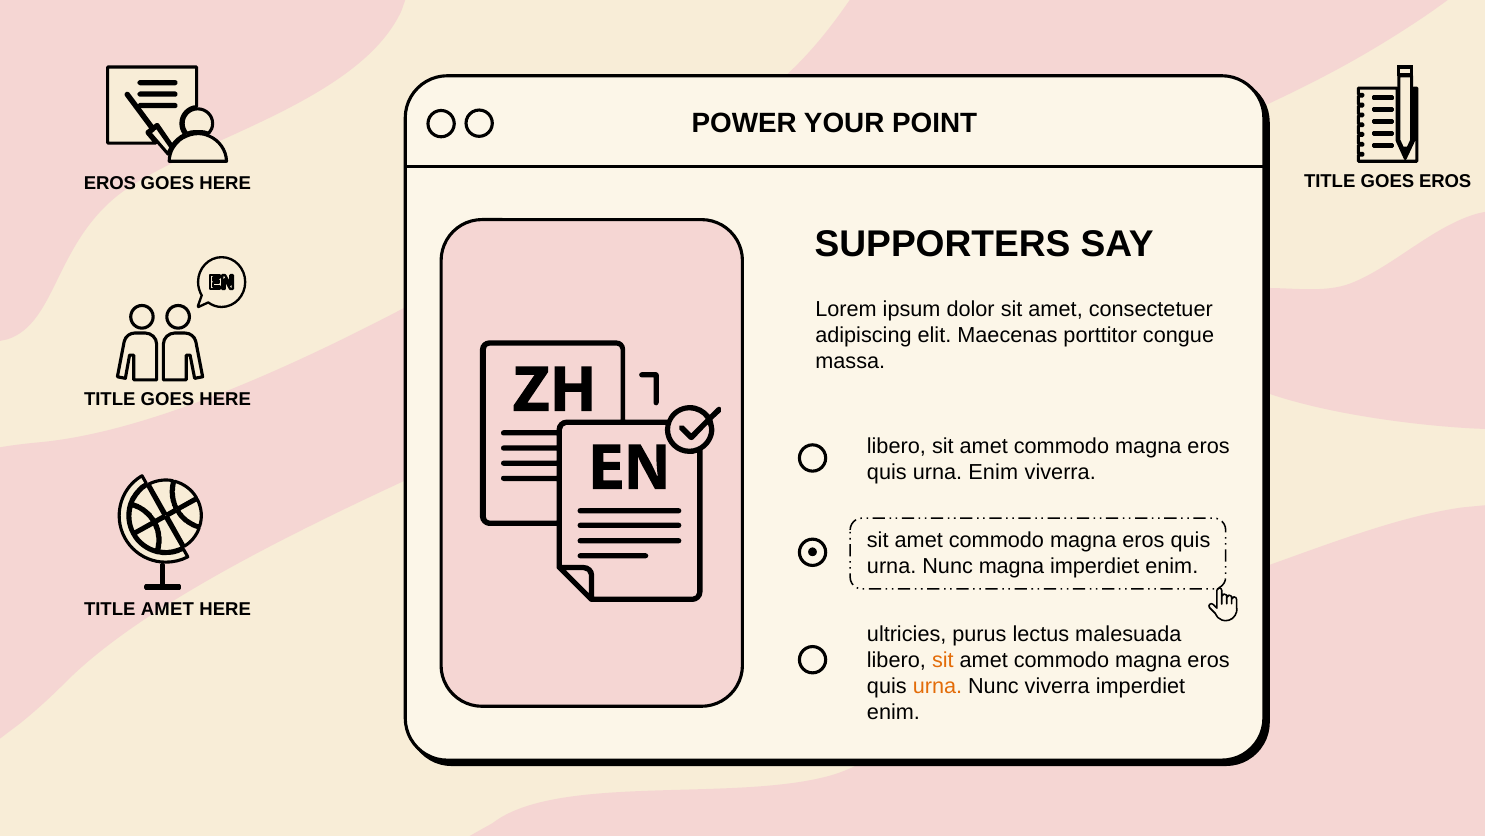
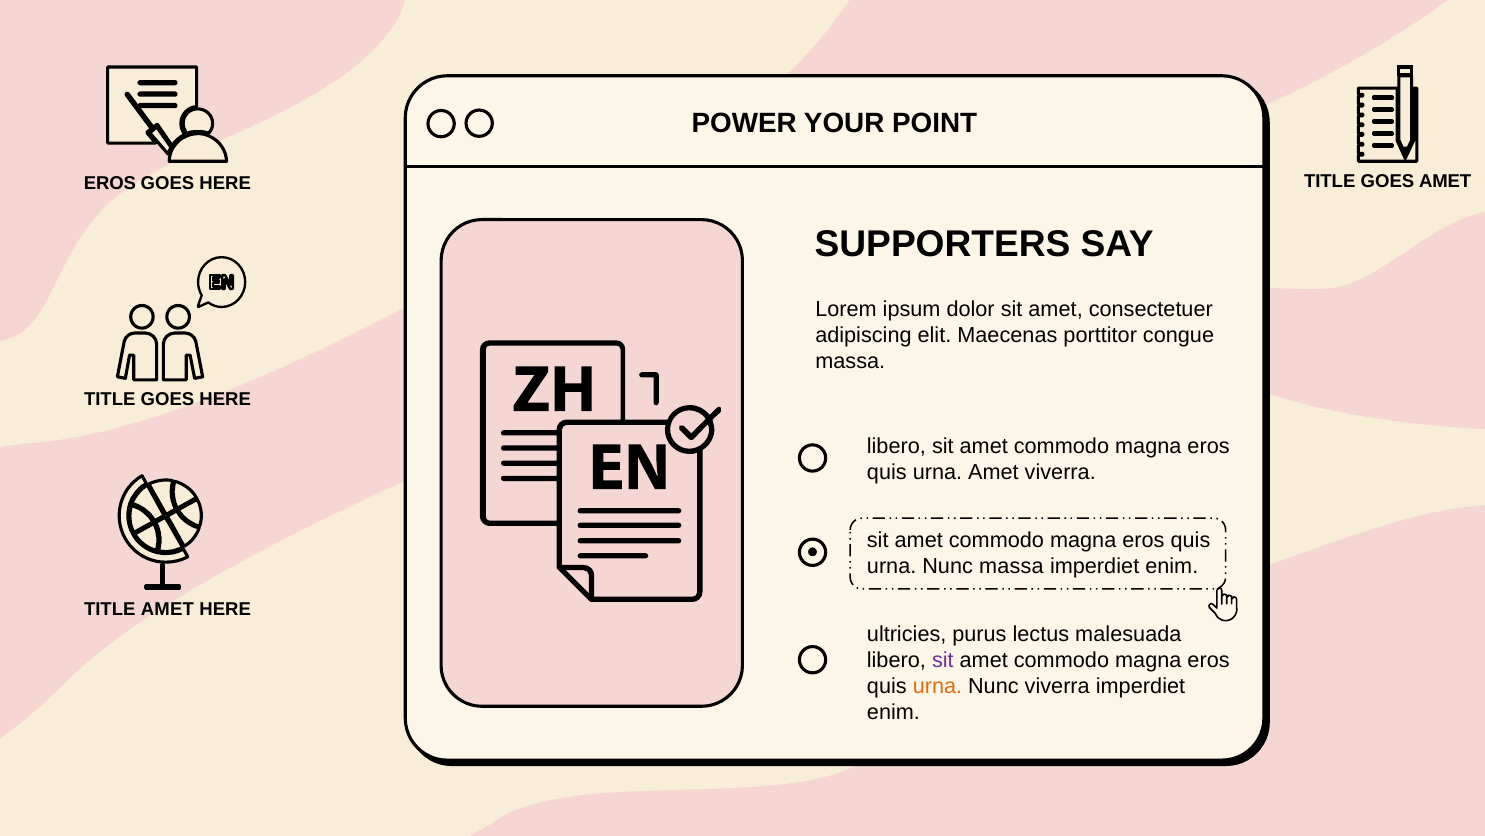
GOES EROS: EROS -> AMET
urna Enim: Enim -> Amet
Nunc magna: magna -> massa
sit at (943, 660) colour: orange -> purple
